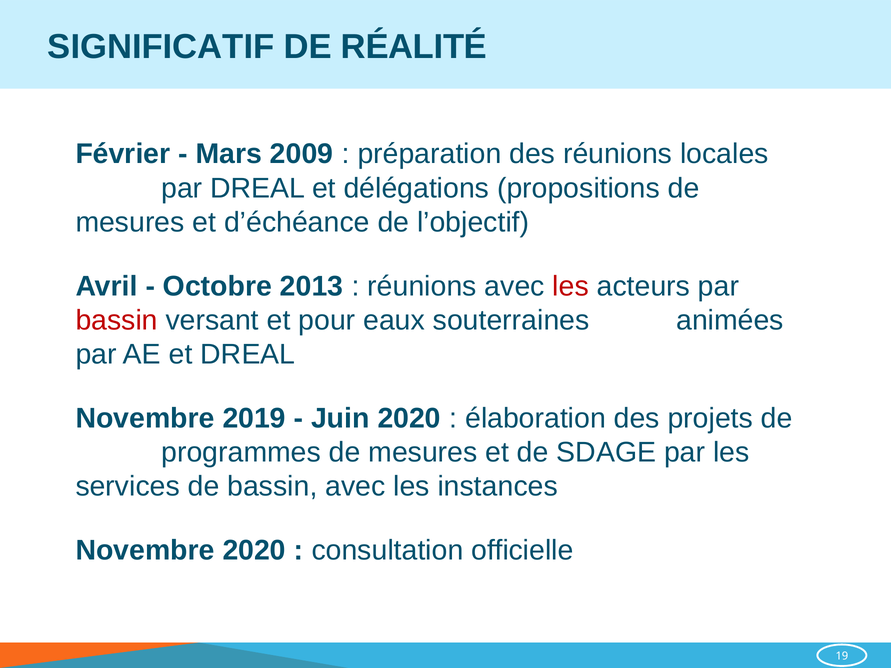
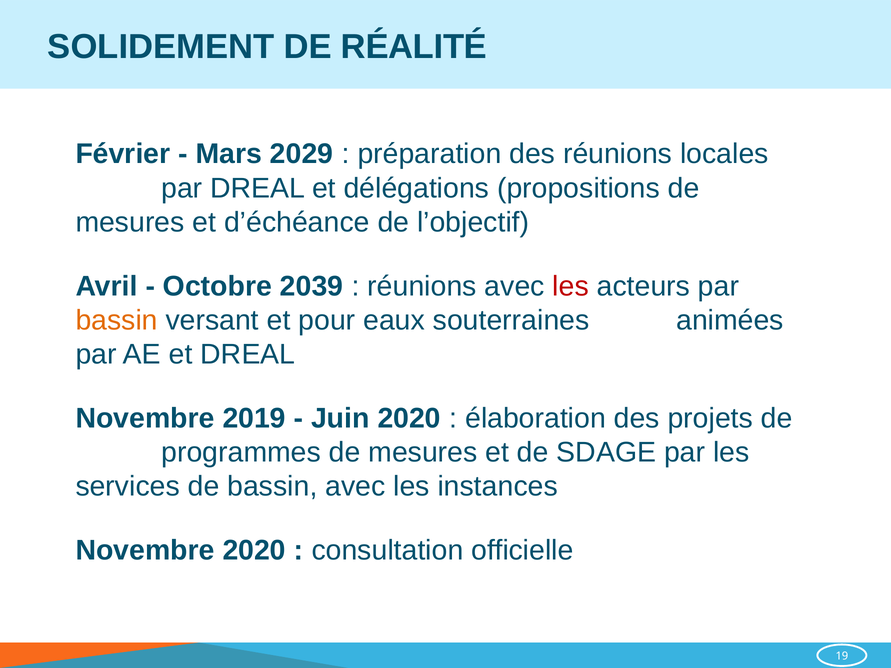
SIGNIFICATIF: SIGNIFICATIF -> SOLIDEMENT
2009: 2009 -> 2029
2013: 2013 -> 2039
bassin at (117, 320) colour: red -> orange
